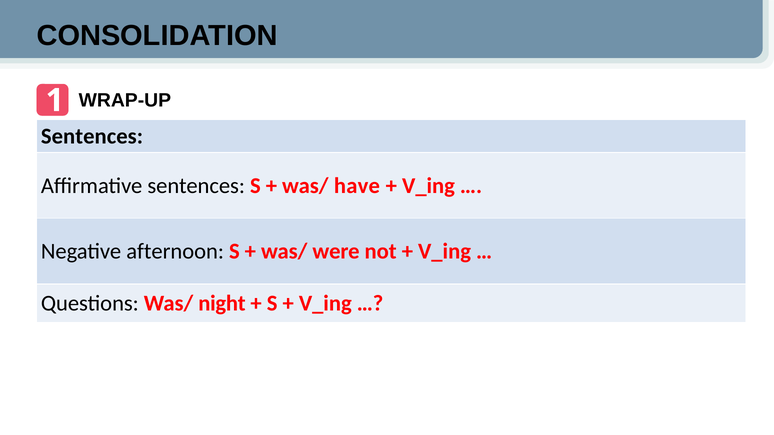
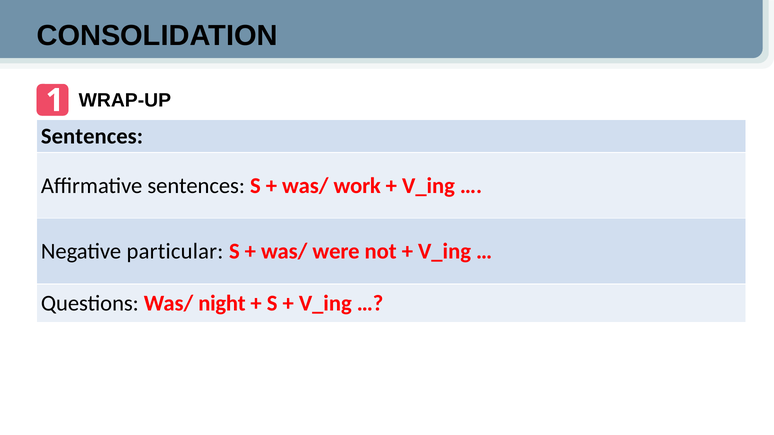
have: have -> work
afternoon: afternoon -> particular
